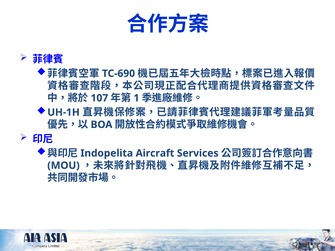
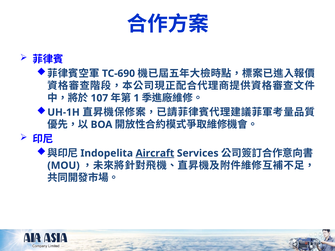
Aircraft underline: none -> present
